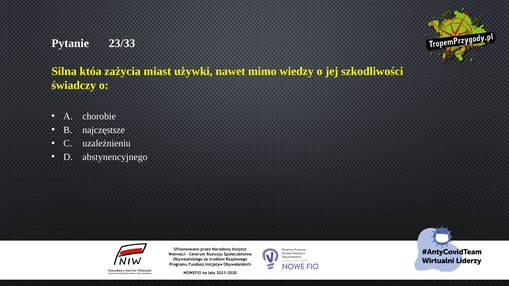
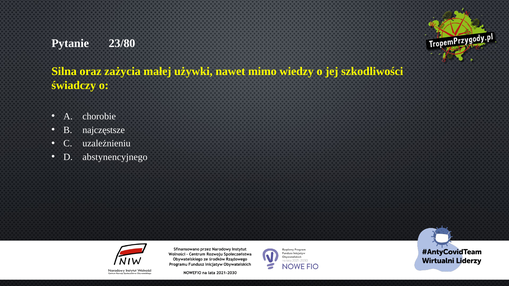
23/33: 23/33 -> 23/80
któa: któa -> oraz
miast: miast -> małej
